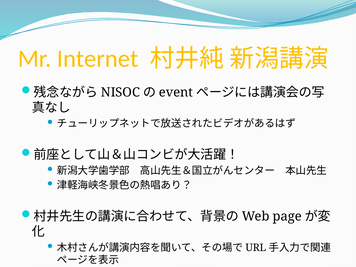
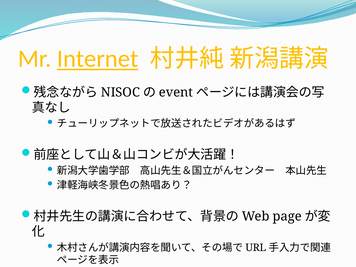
Internet underline: none -> present
